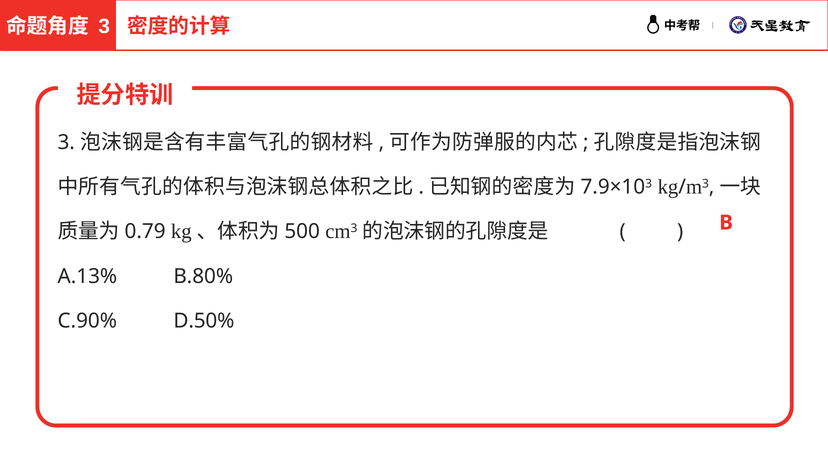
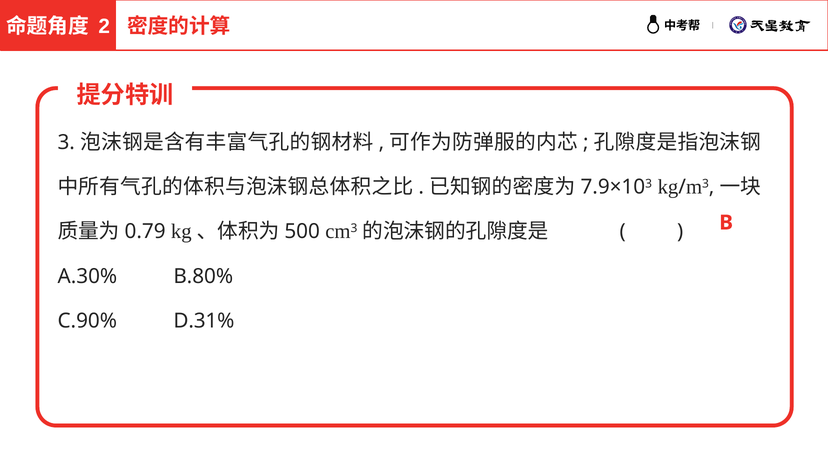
3 at (104, 27): 3 -> 2
A.13%: A.13% -> A.30%
D.50%: D.50% -> D.31%
